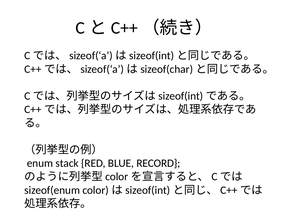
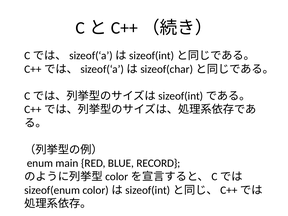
stack: stack -> main
